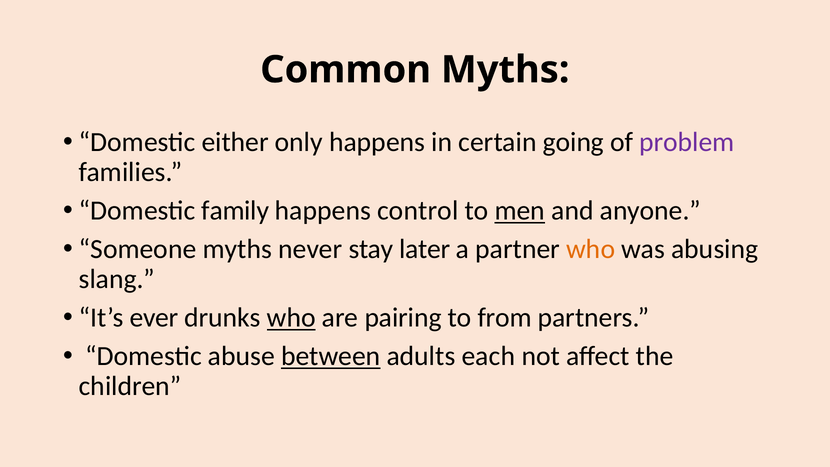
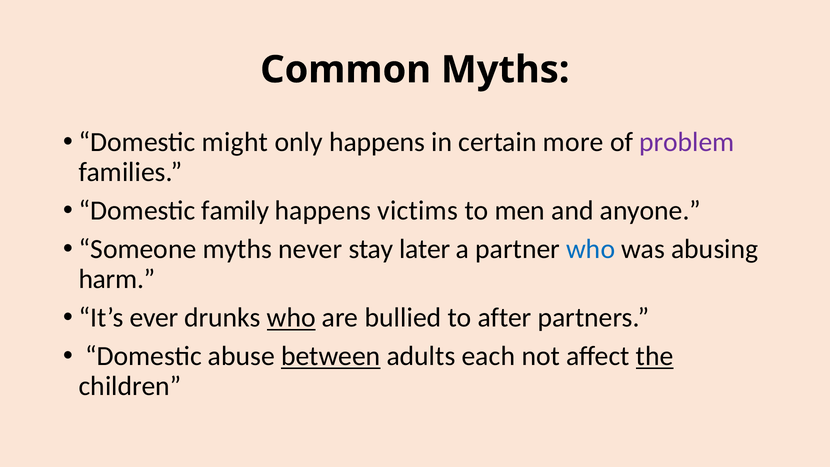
either: either -> might
going: going -> more
control: control -> victims
men underline: present -> none
who at (591, 249) colour: orange -> blue
slang: slang -> harm
pairing: pairing -> bullied
from: from -> after
the underline: none -> present
